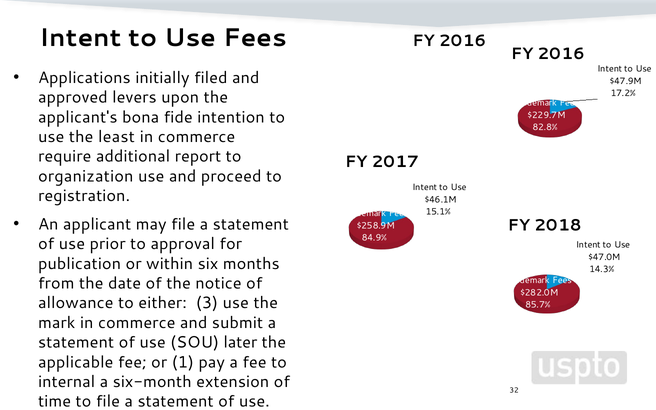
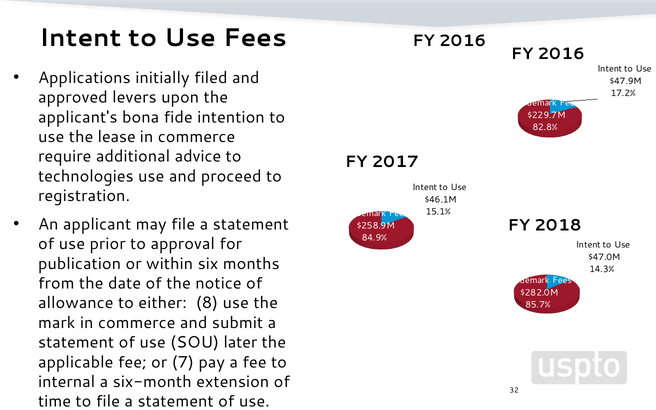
least: least -> lease
report: report -> advice
organization: organization -> technologies
3: 3 -> 8
1: 1 -> 7
